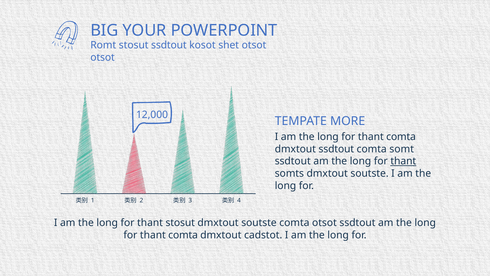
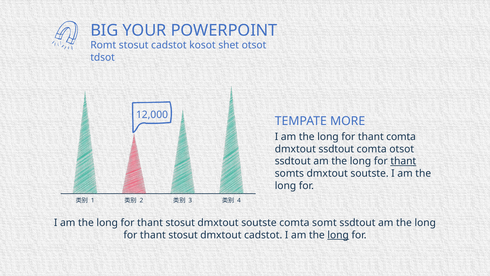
stosut ssdtout: ssdtout -> cadstot
otsot at (103, 57): otsot -> tdsot
comta somt: somt -> otsot
comta otsot: otsot -> somt
comta at (183, 235): comta -> stosut
long at (338, 235) underline: none -> present
